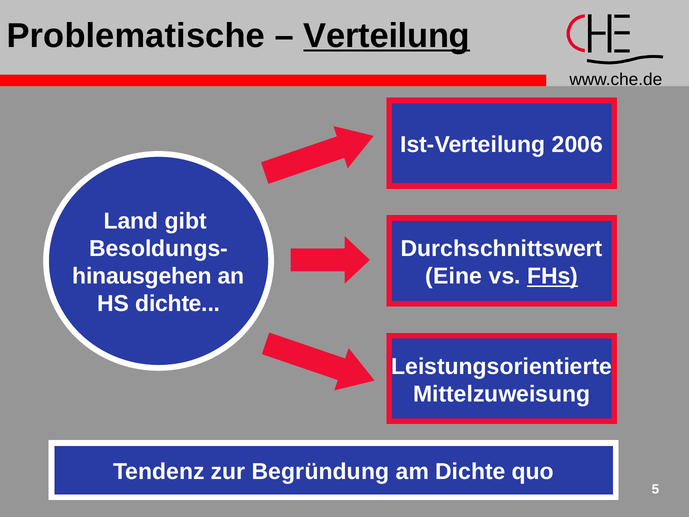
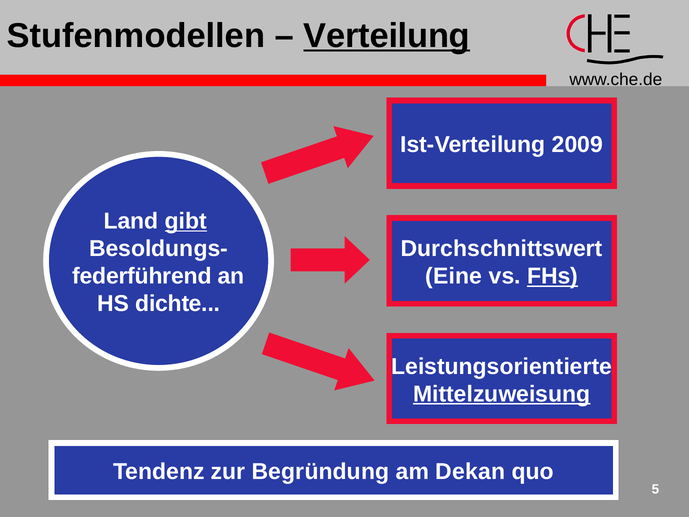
Problematische: Problematische -> Stufenmodellen
2006: 2006 -> 2009
gibt underline: none -> present
hinausgehen: hinausgehen -> federführend
Mittelzuweisung underline: none -> present
am Dichte: Dichte -> Dekan
